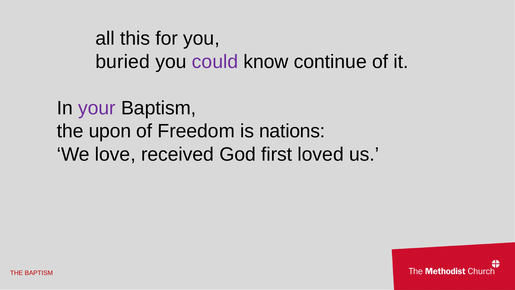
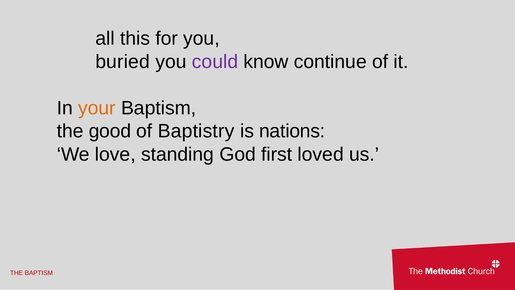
your colour: purple -> orange
upon: upon -> good
Freedom: Freedom -> Baptistry
received: received -> standing
